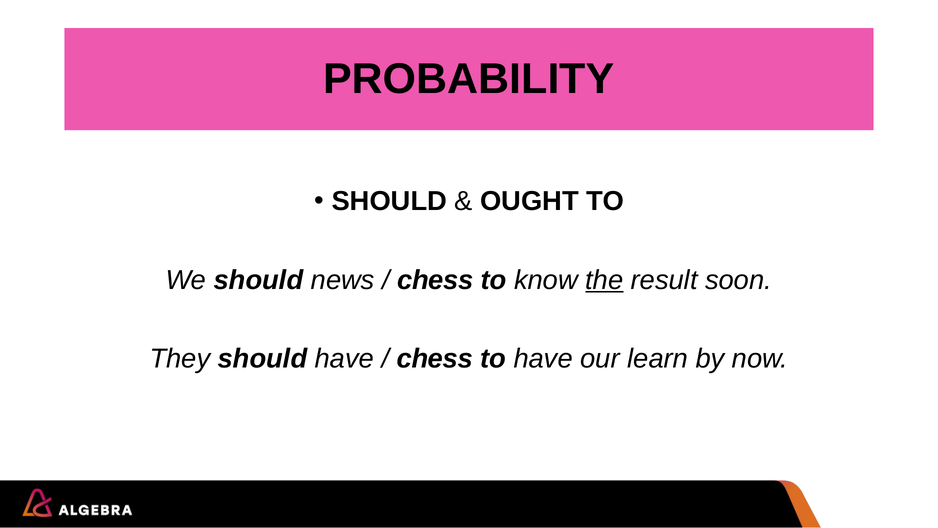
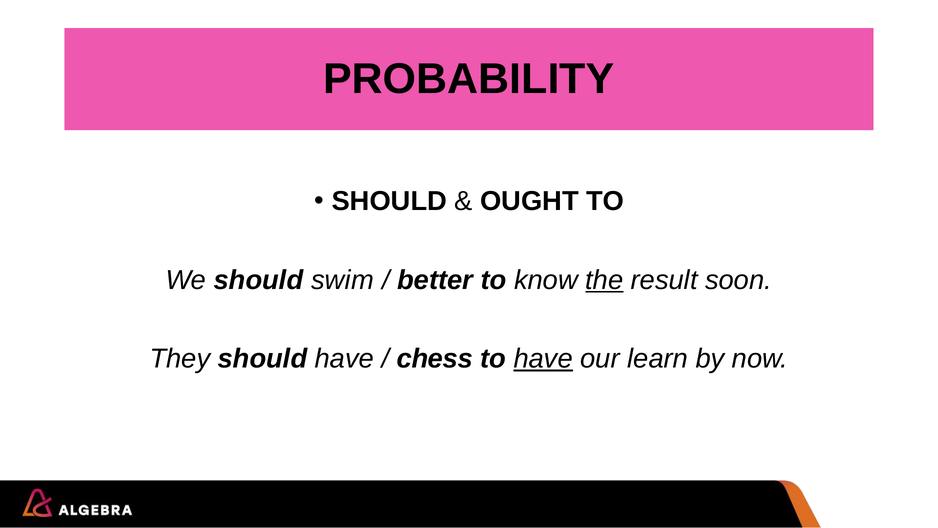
news: news -> swim
chess at (435, 280): chess -> better
have at (543, 359) underline: none -> present
